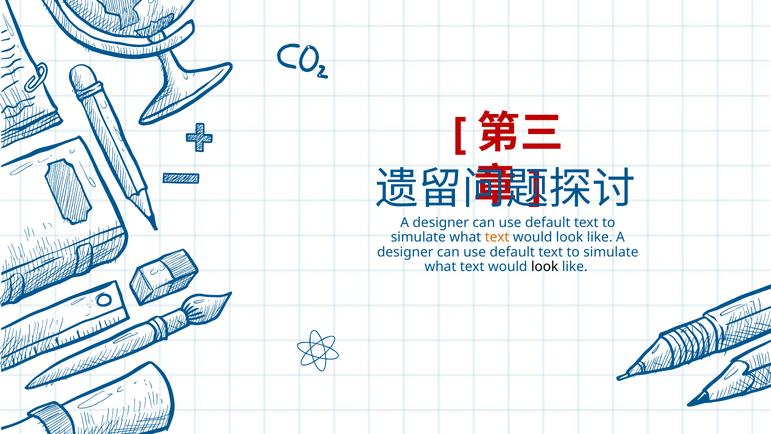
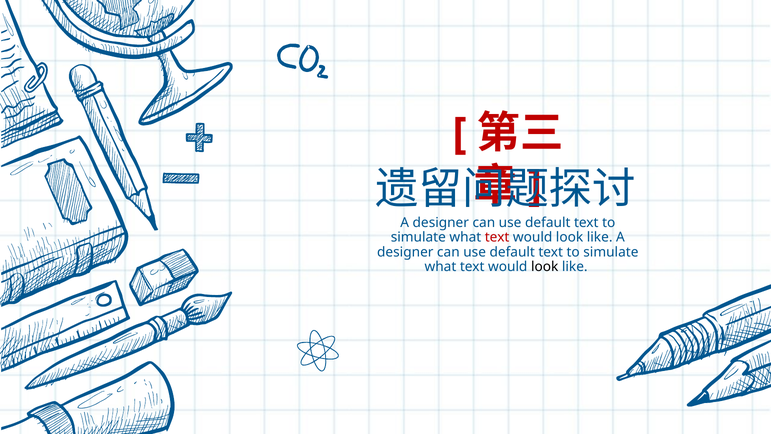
text at (497, 237) colour: orange -> red
